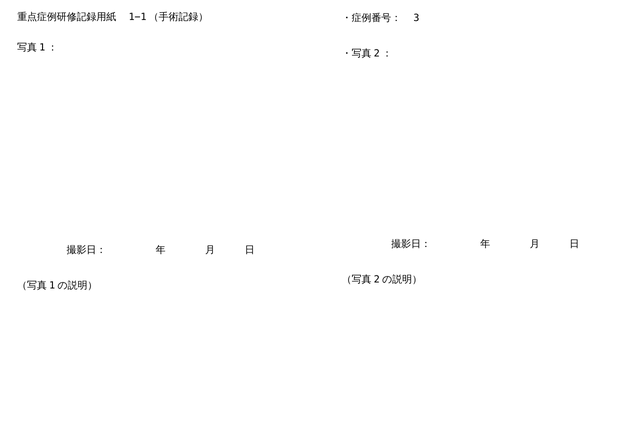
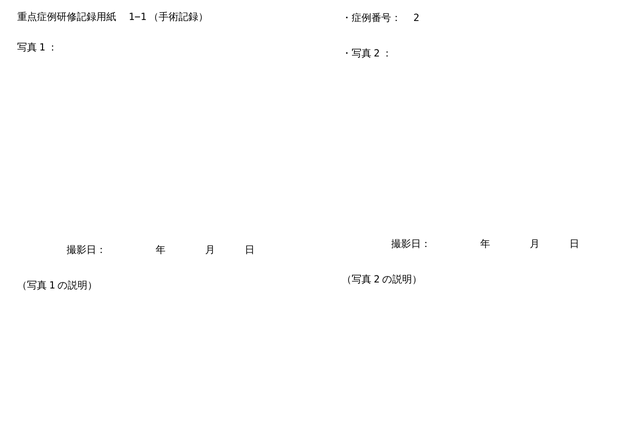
3: 3 -> 2
